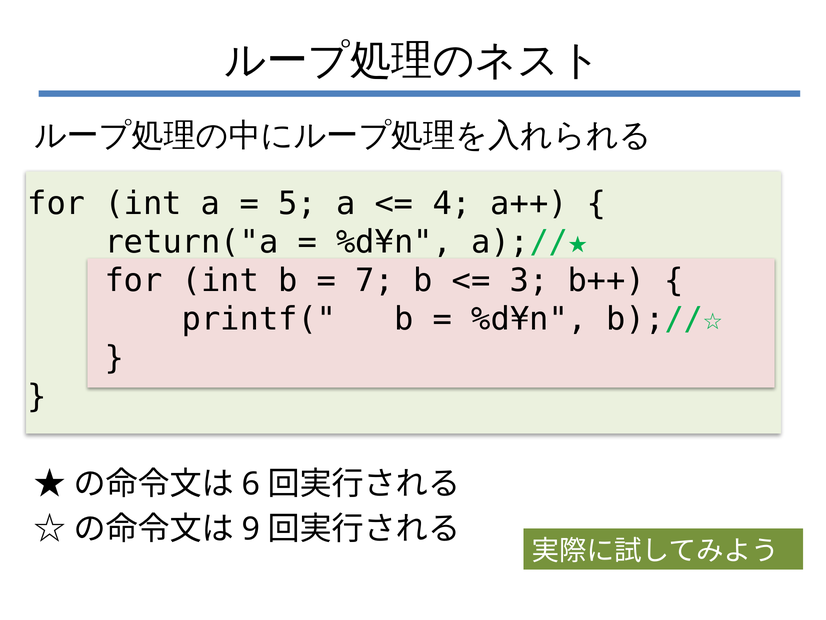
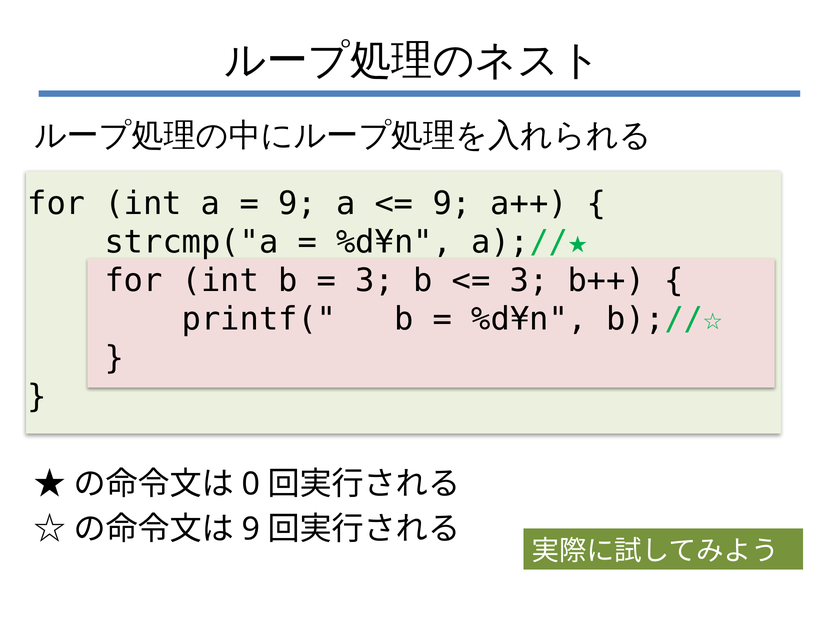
5 at (297, 203): 5 -> 9
4 at (452, 203): 4 -> 9
return("a: return("a -> strcmp("a
7 at (375, 281): 7 -> 3
6: 6 -> 0
